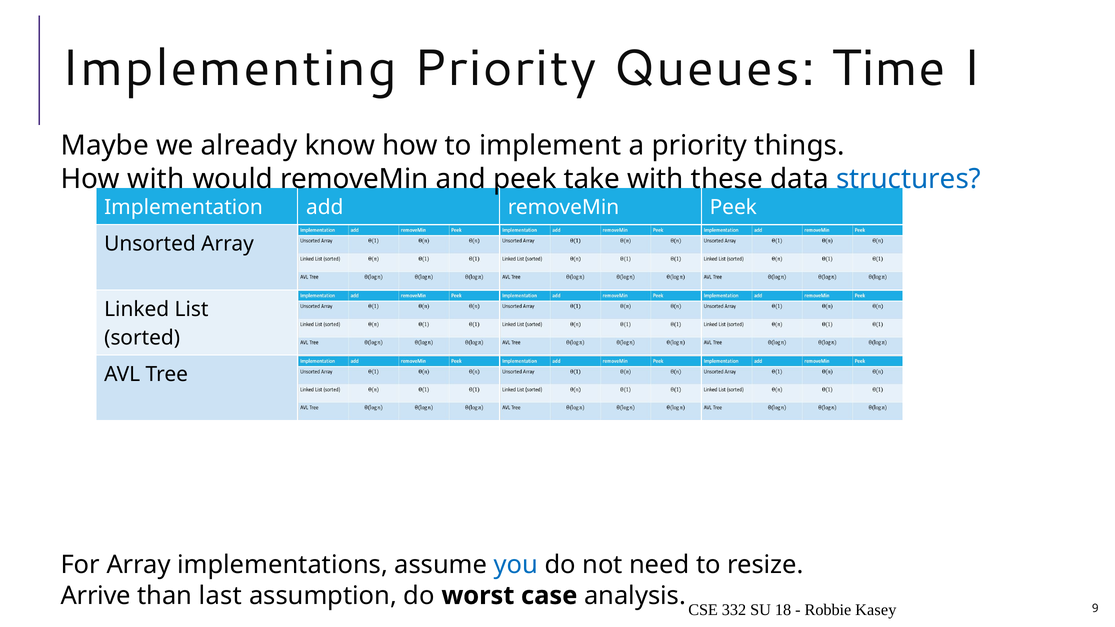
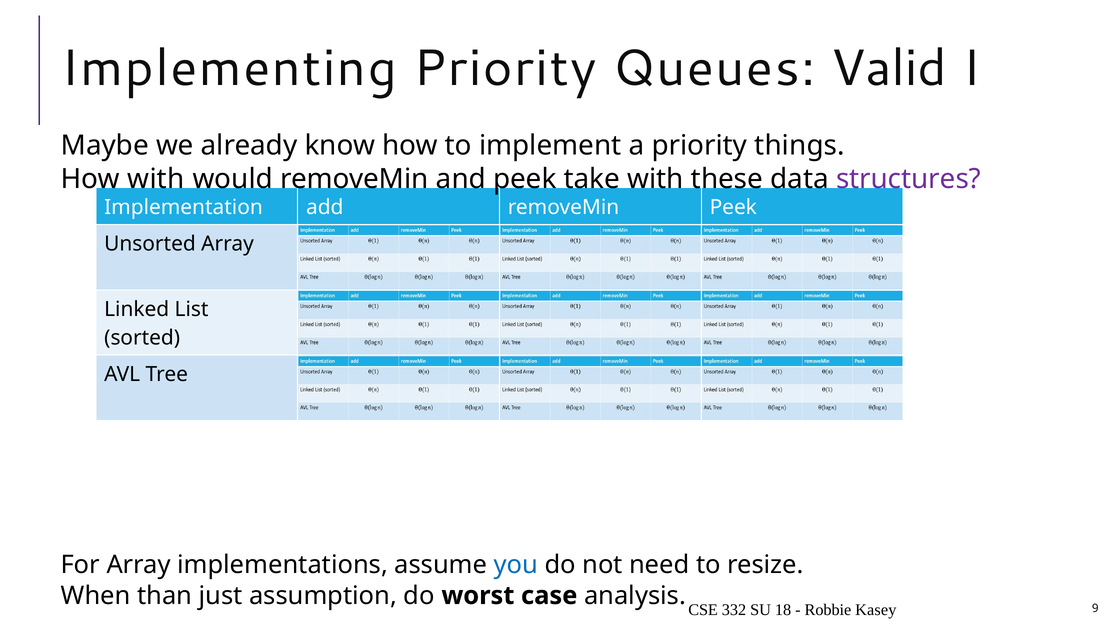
Time: Time -> Valid
structures colour: blue -> purple
Arrive: Arrive -> When
last: last -> just
